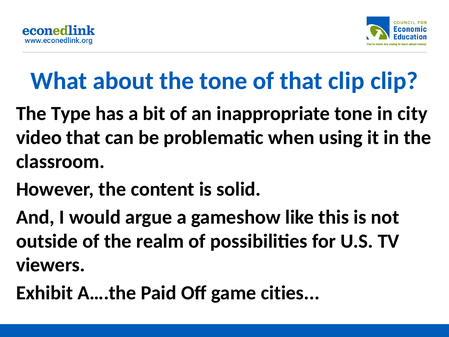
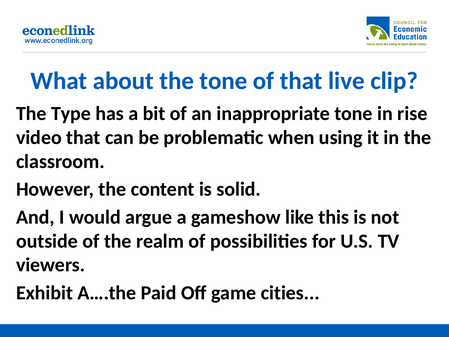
that clip: clip -> live
city: city -> rise
